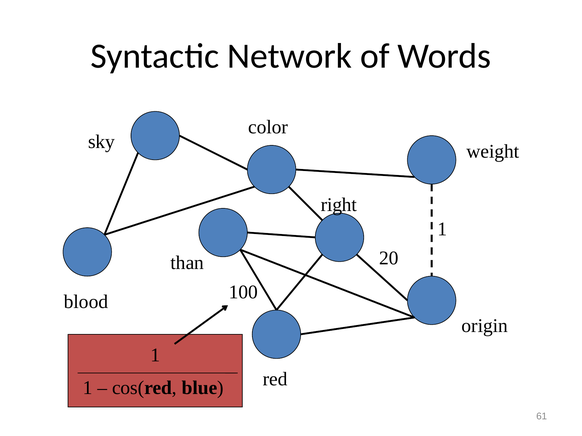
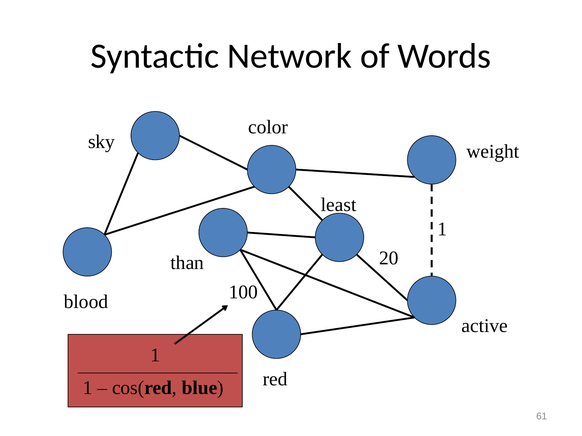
right: right -> least
origin: origin -> active
